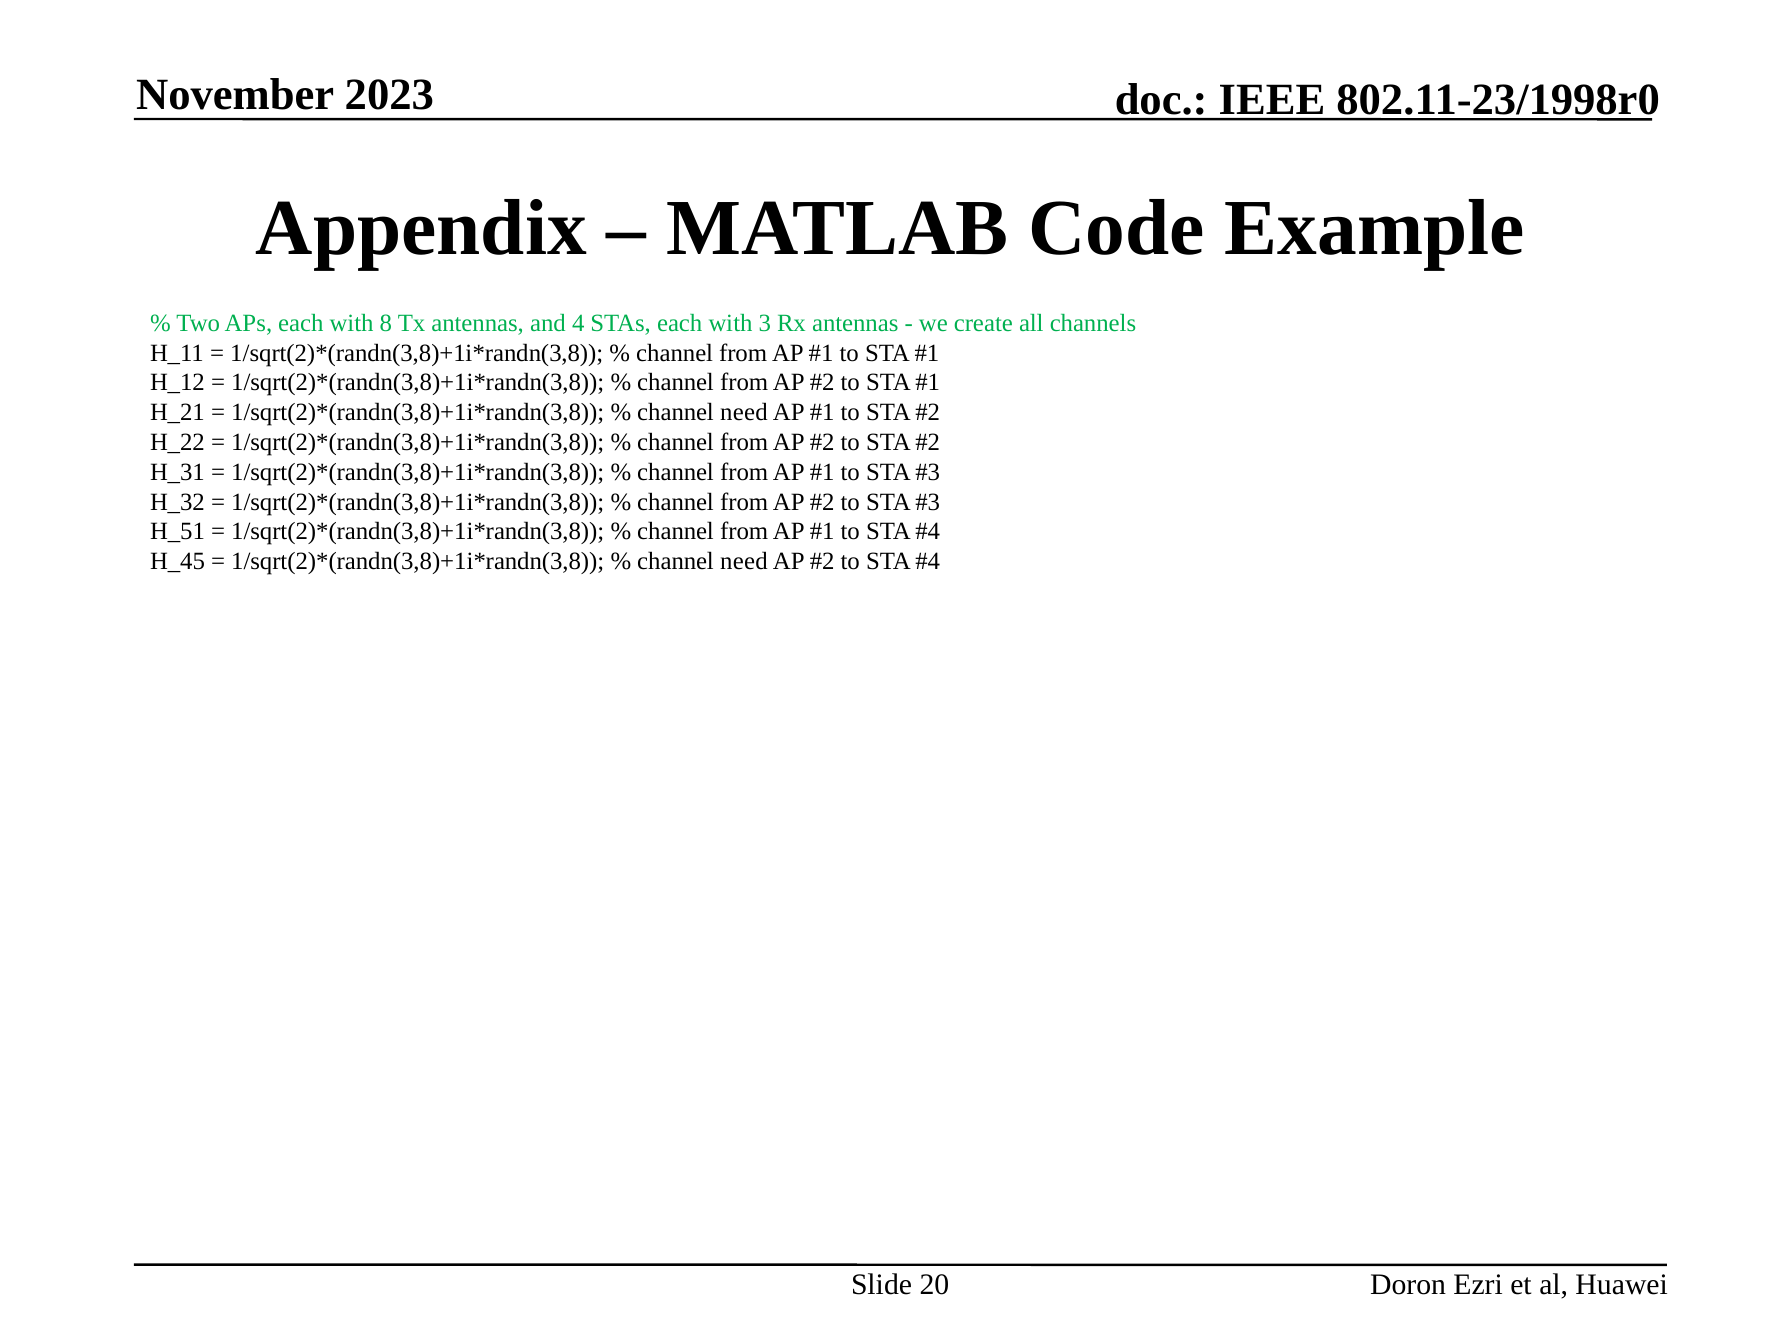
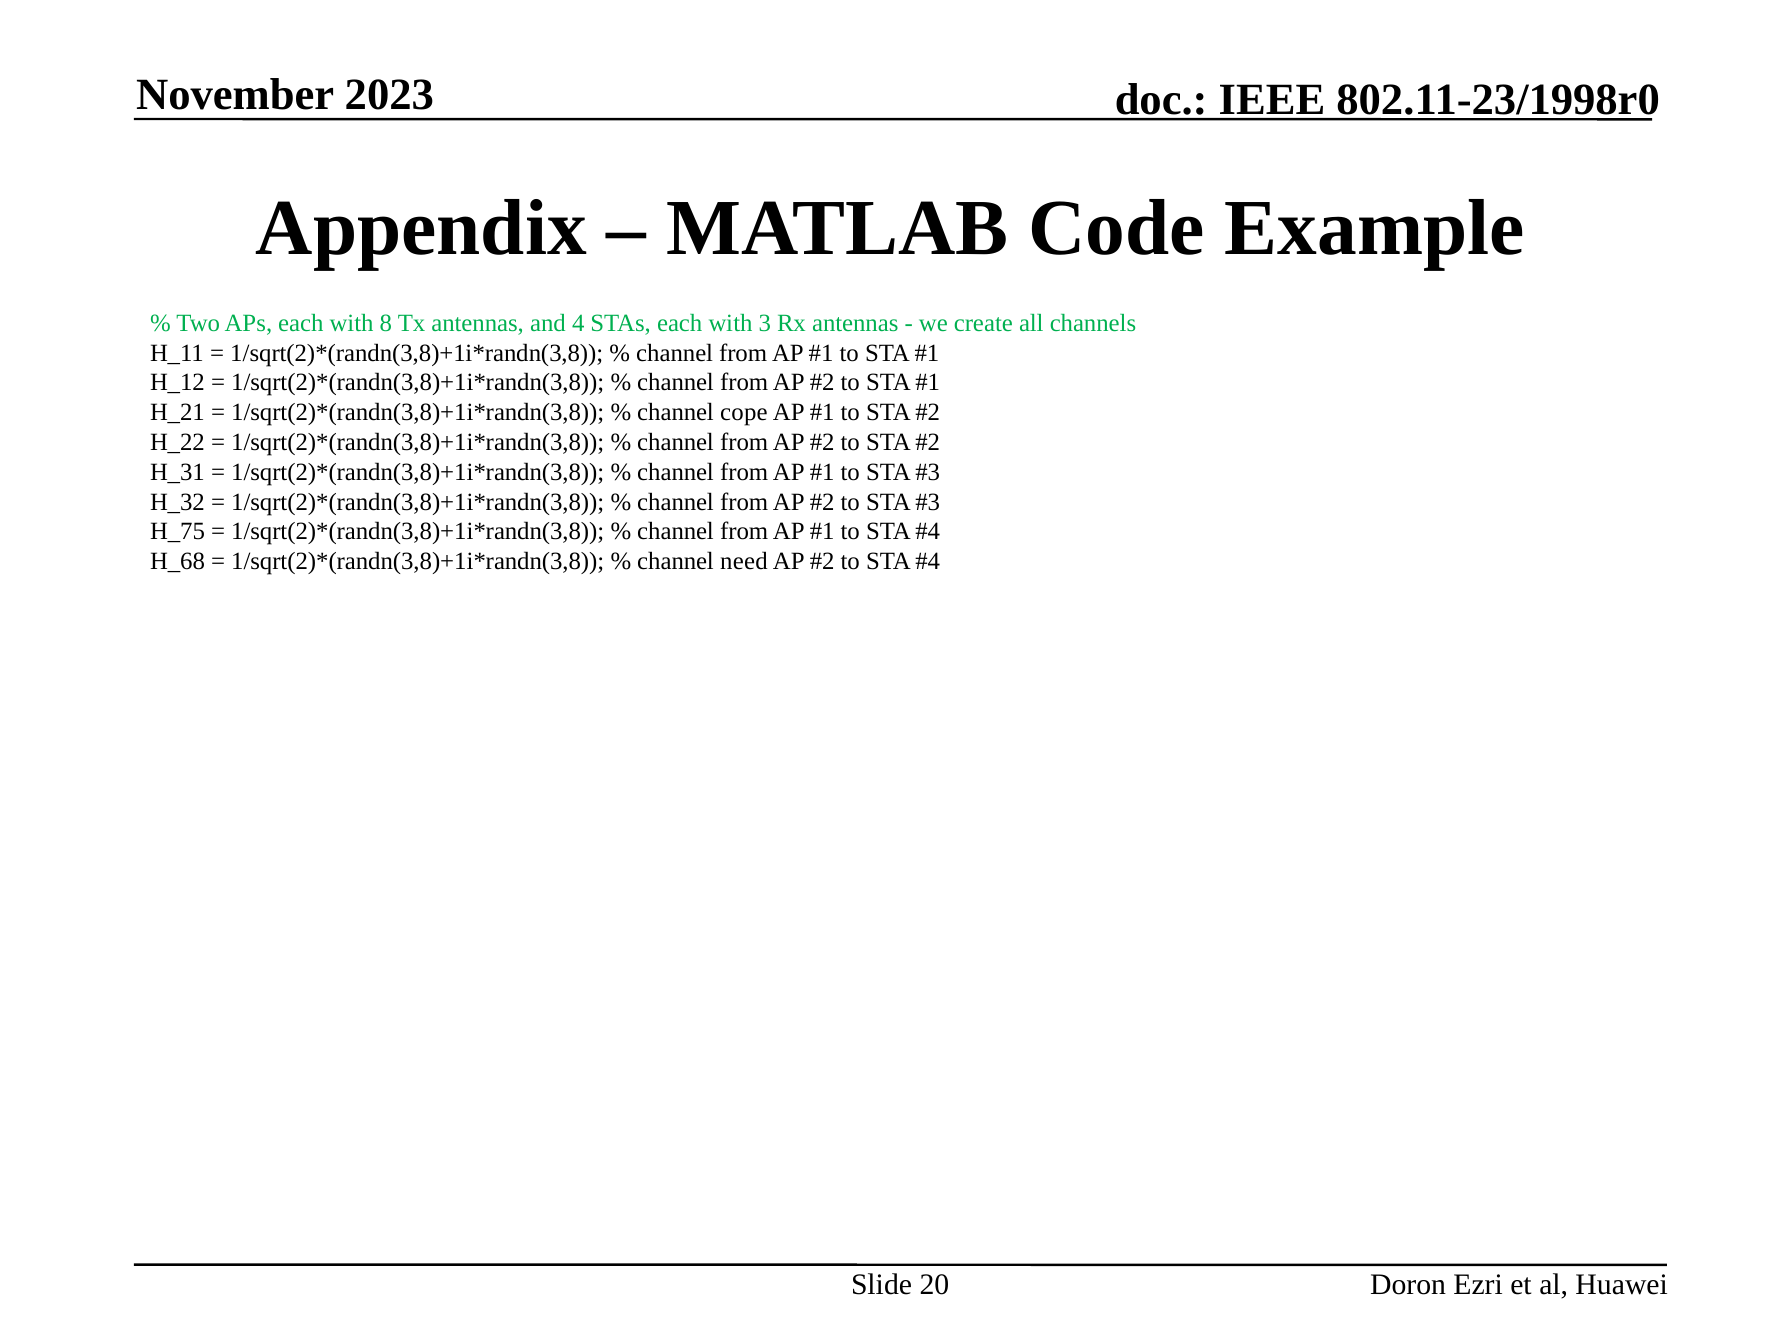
need at (744, 413): need -> cope
H_51: H_51 -> H_75
H_45: H_45 -> H_68
